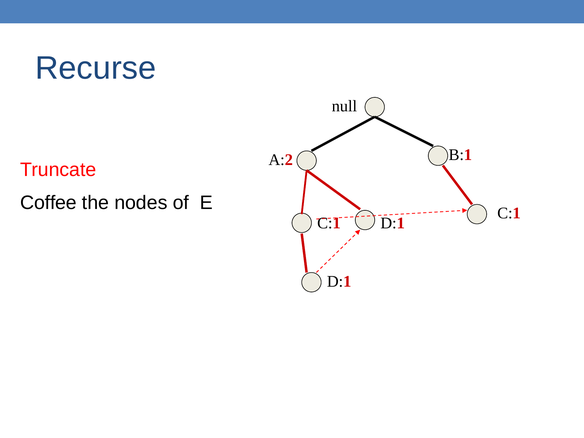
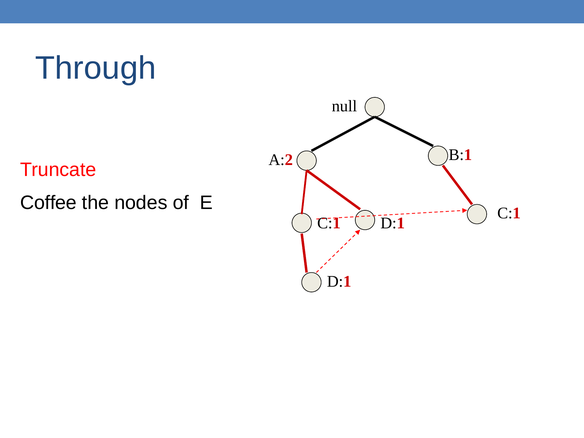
Recurse: Recurse -> Through
